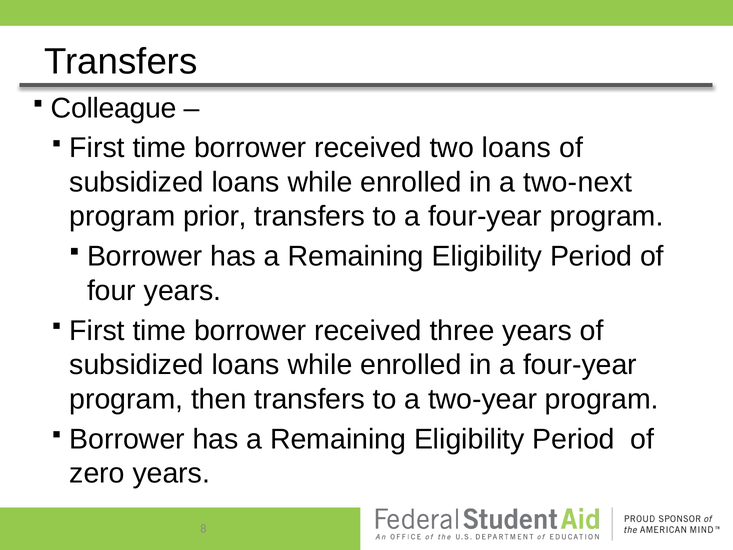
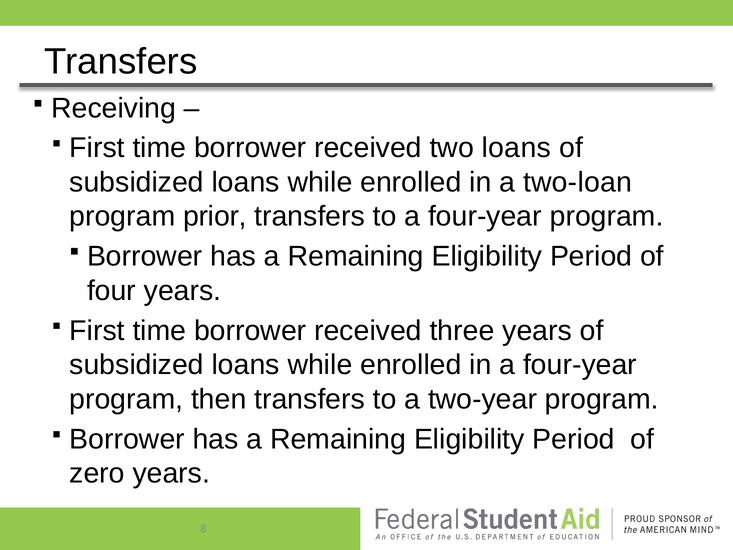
Colleague: Colleague -> Receiving
two-next: two-next -> two-loan
